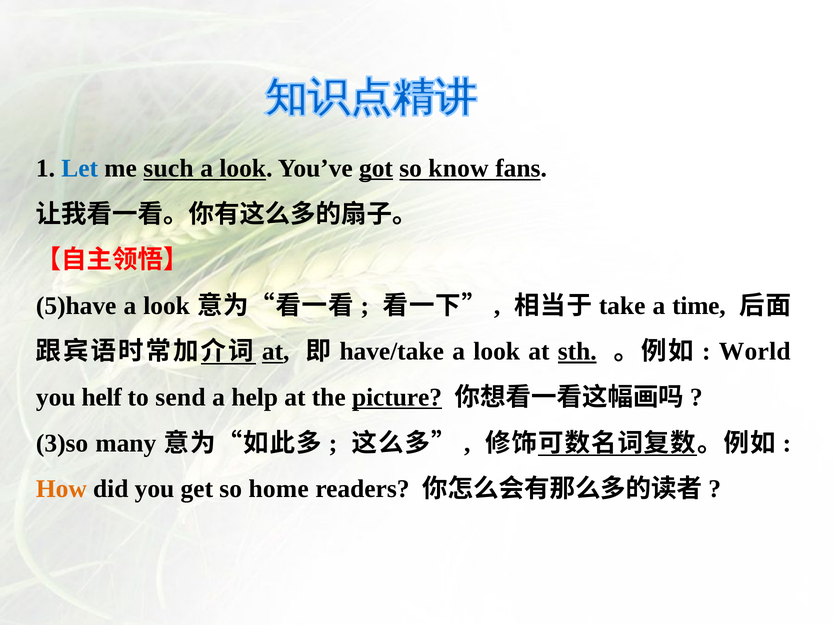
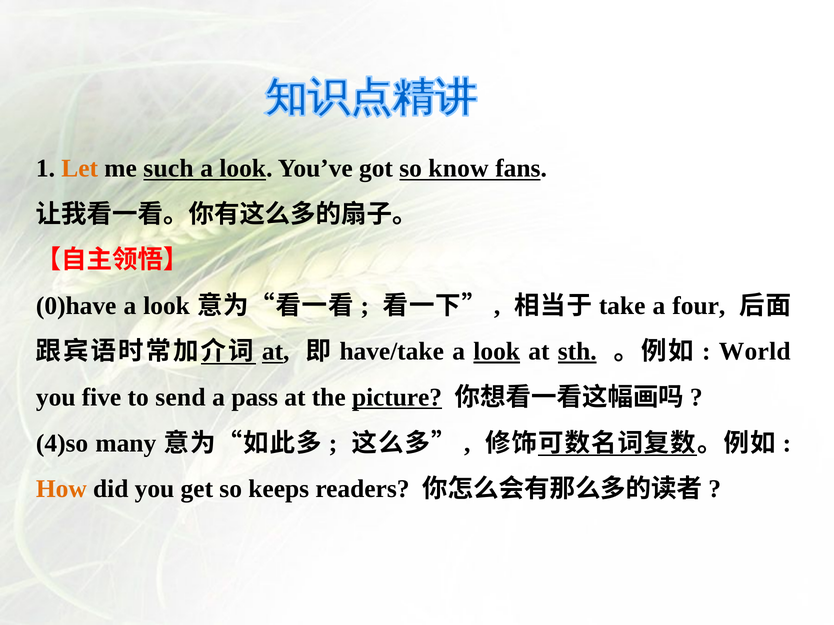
Let colour: blue -> orange
got underline: present -> none
5)have: 5)have -> 0)have
time: time -> four
look at (497, 352) underline: none -> present
helf: helf -> five
help: help -> pass
3)so: 3)so -> 4)so
home: home -> keeps
